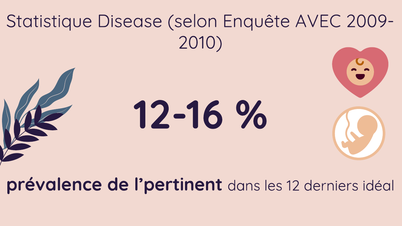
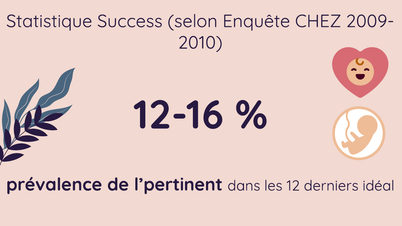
Disease: Disease -> Success
AVEC: AVEC -> CHEZ
